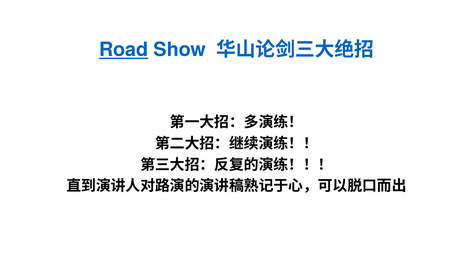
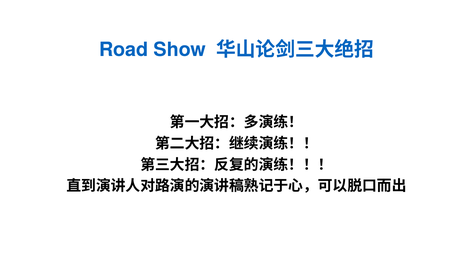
Road underline: present -> none
